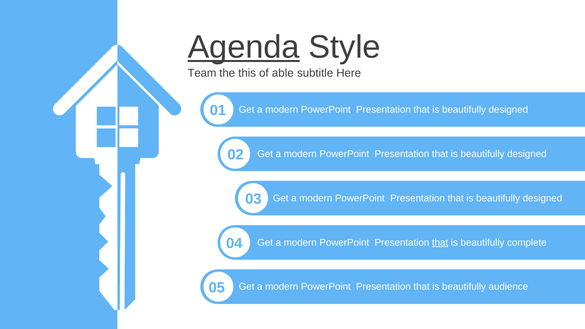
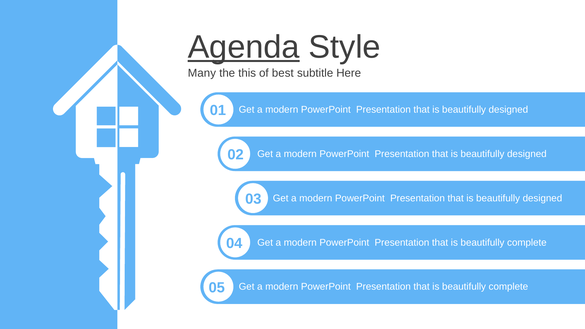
Team: Team -> Many
able: able -> best
that at (440, 243) underline: present -> none
audience at (508, 287): audience -> complete
